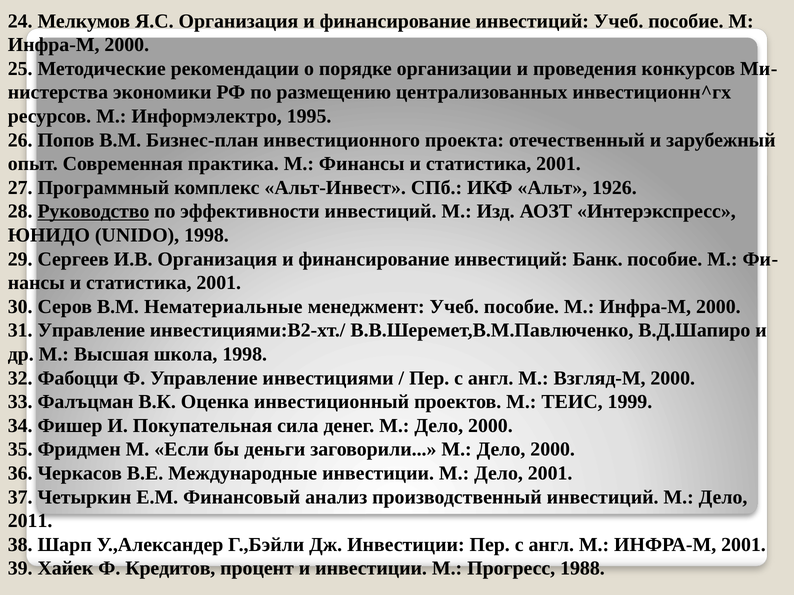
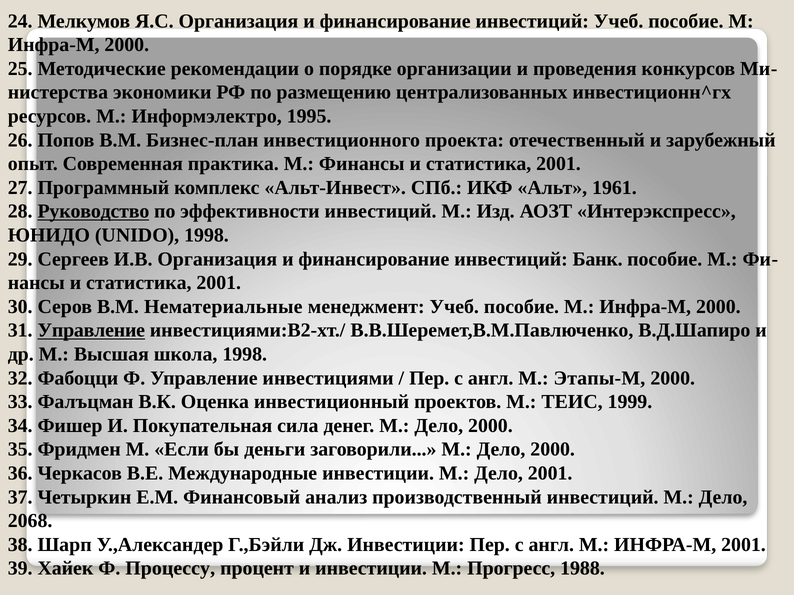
1926: 1926 -> 1961
Управление at (91, 331) underline: none -> present
Взгляд-М: Взгляд-М -> Этапы-М
2011: 2011 -> 2068
Кредитов: Кредитов -> Процессу
